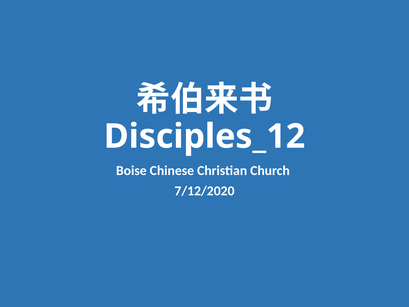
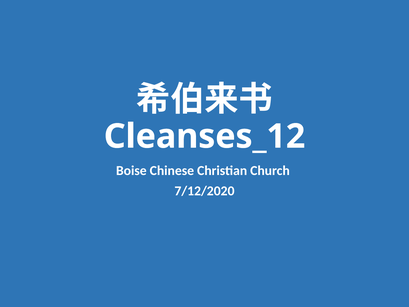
Disciples_12: Disciples_12 -> Cleanses_12
